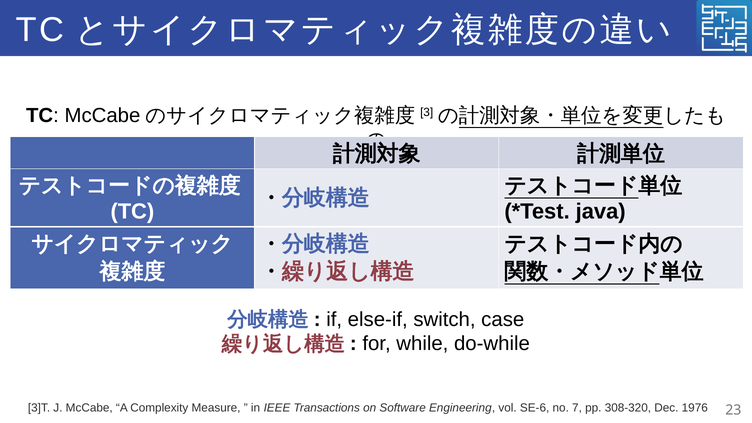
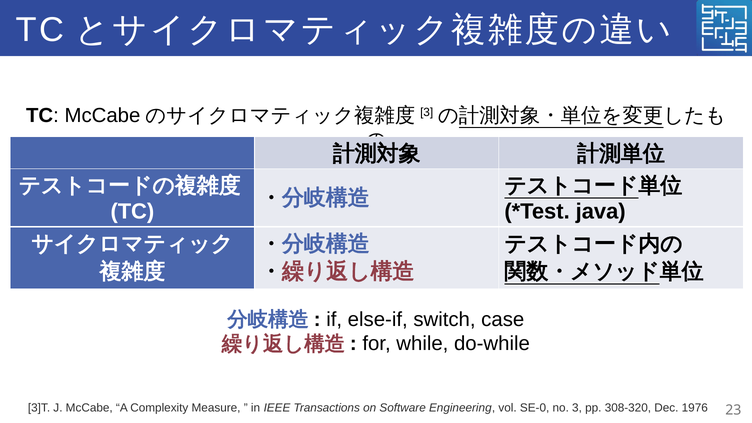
SE-6: SE-6 -> SE-0
7: 7 -> 3
